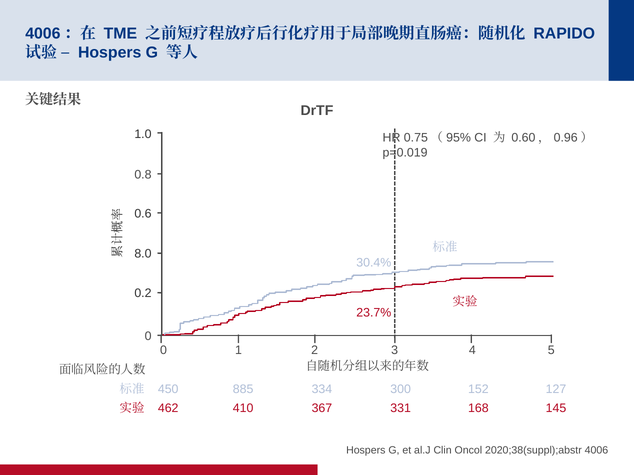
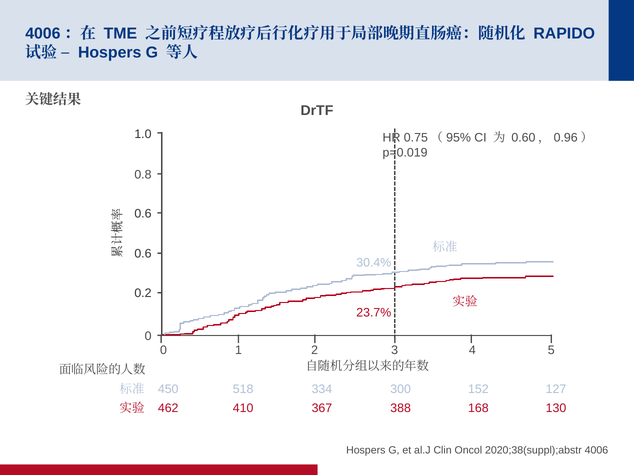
8.0 at (143, 254): 8.0 -> 0.6
885: 885 -> 518
331: 331 -> 388
145: 145 -> 130
